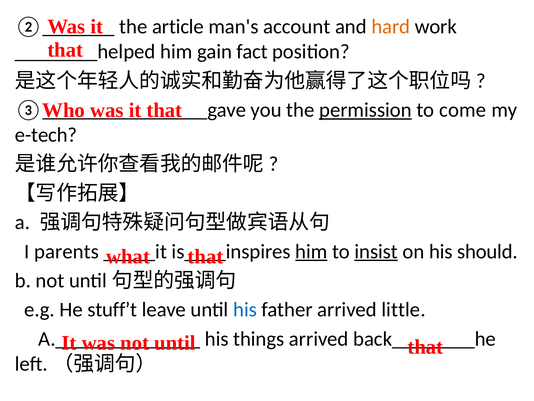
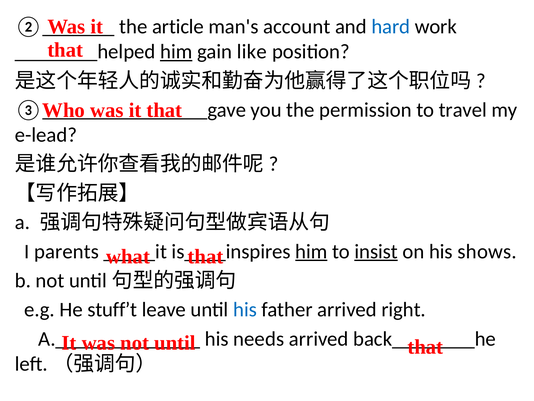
hard colour: orange -> blue
him at (176, 52) underline: none -> present
fact: fact -> like
permission underline: present -> none
come: come -> travel
e-tech: e-tech -> e-lead
should: should -> shows
little: little -> right
things: things -> needs
